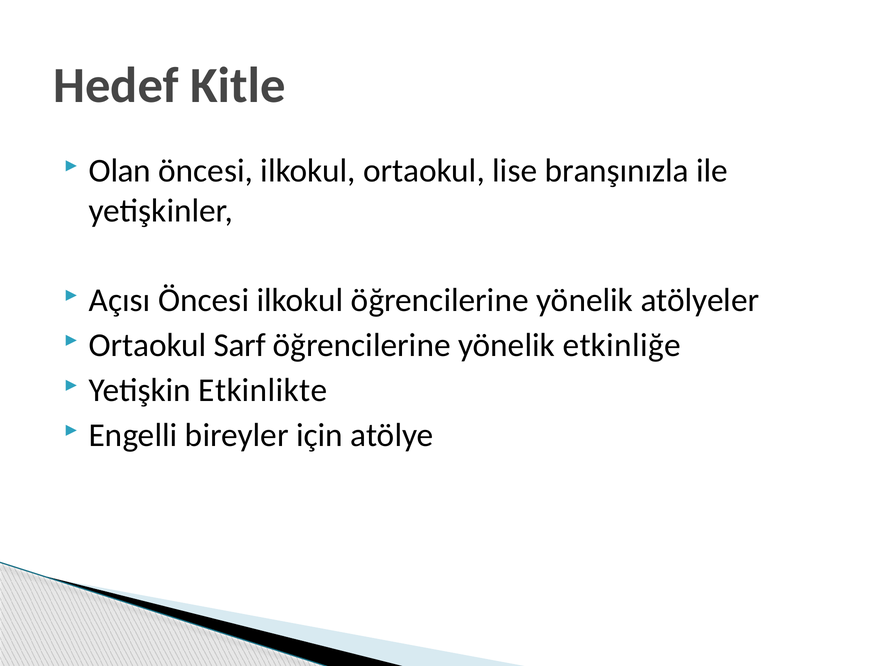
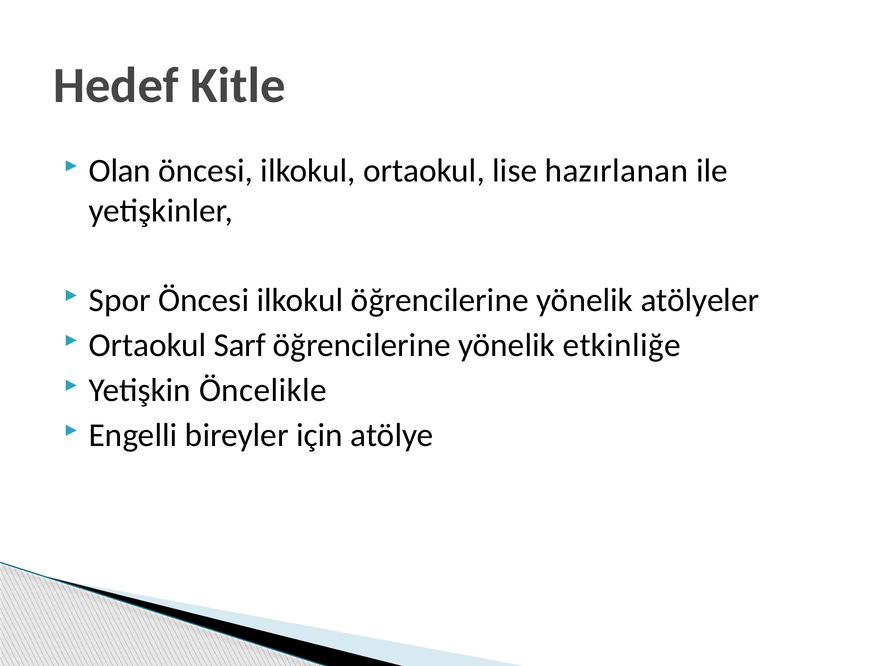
branşınızla: branşınızla -> hazırlanan
Açısı: Açısı -> Spor
Etkinlikte: Etkinlikte -> Öncelikle
